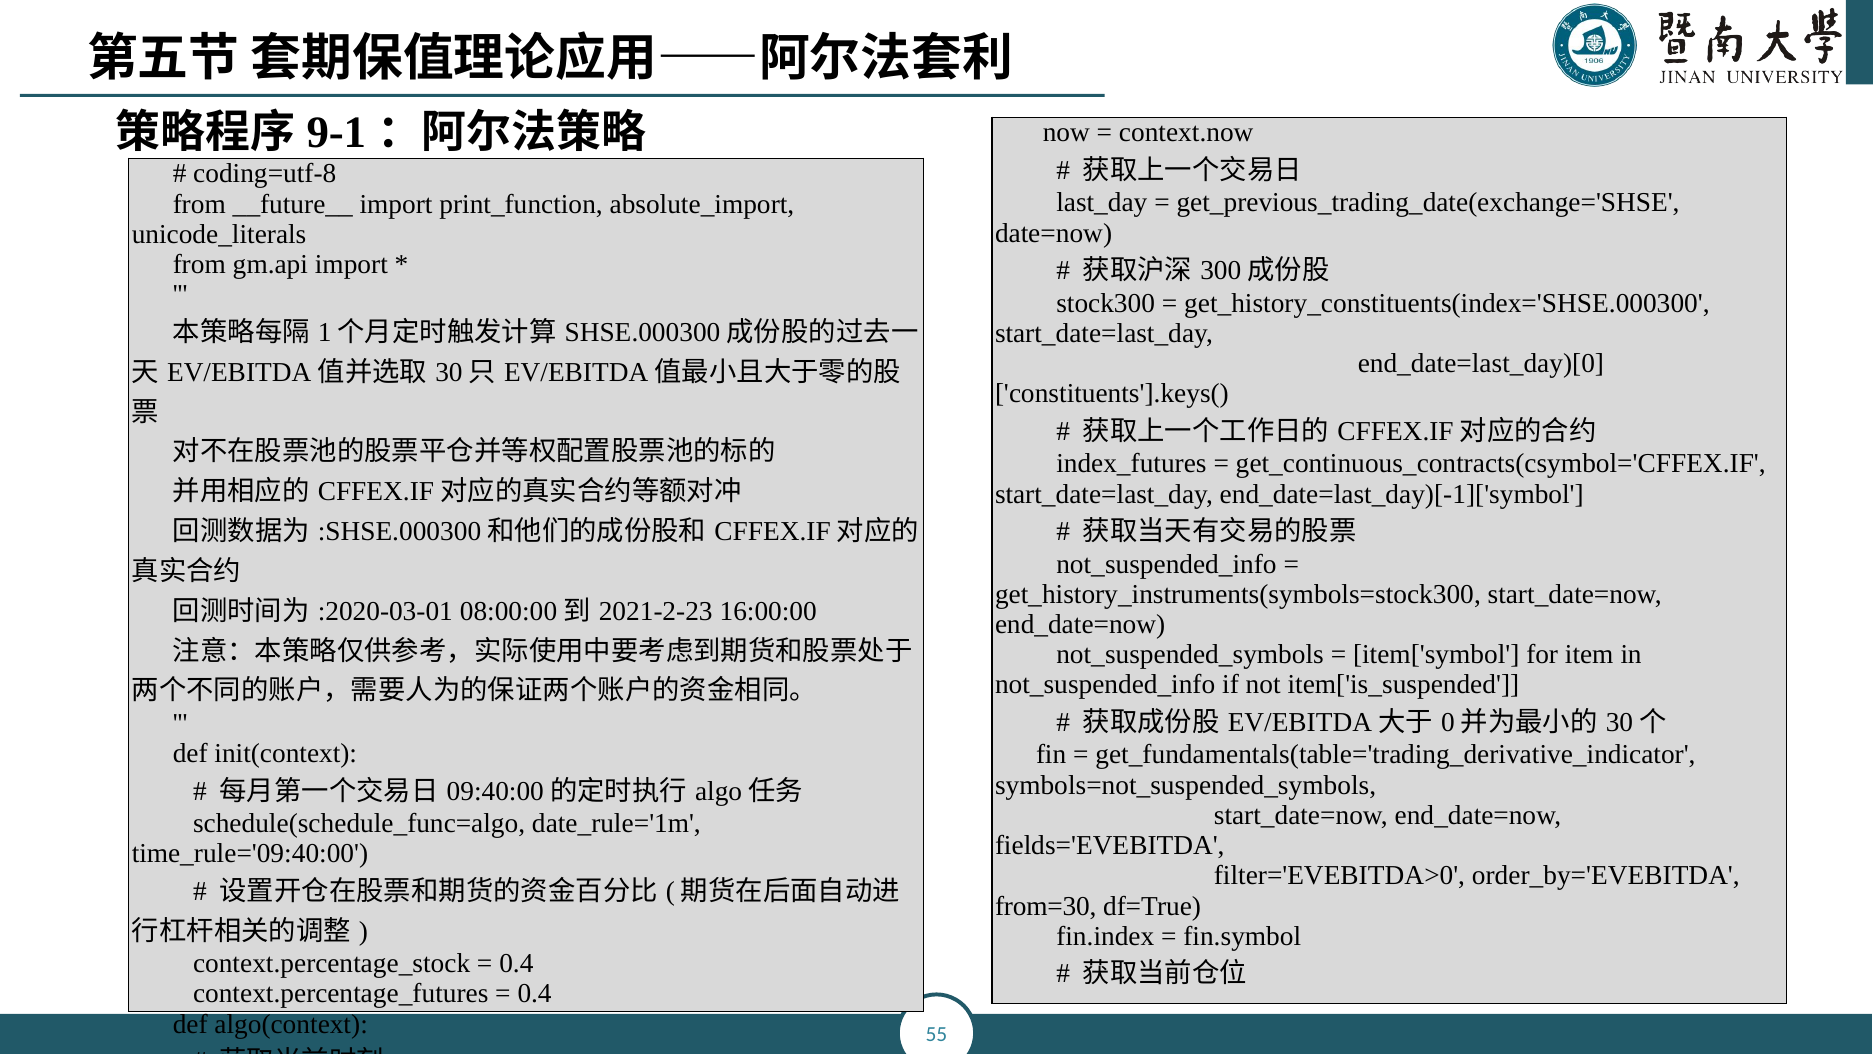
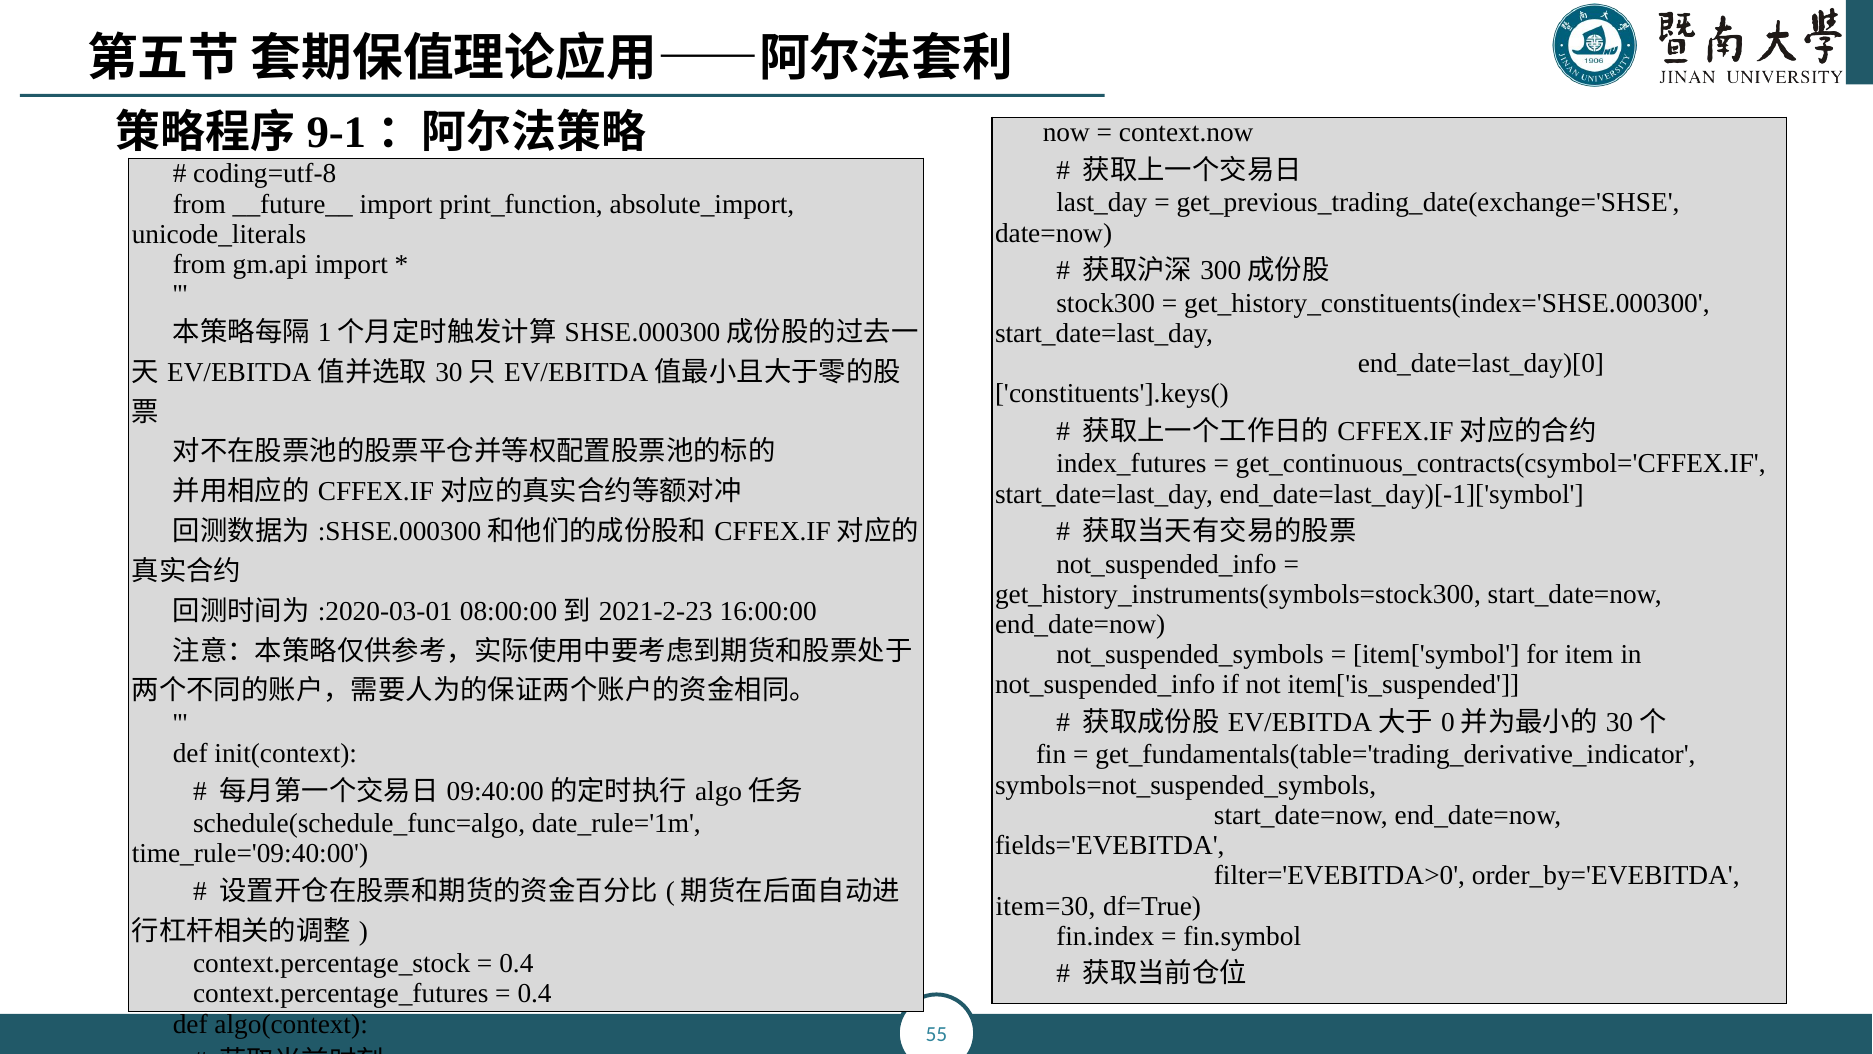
from=30: from=30 -> item=30
